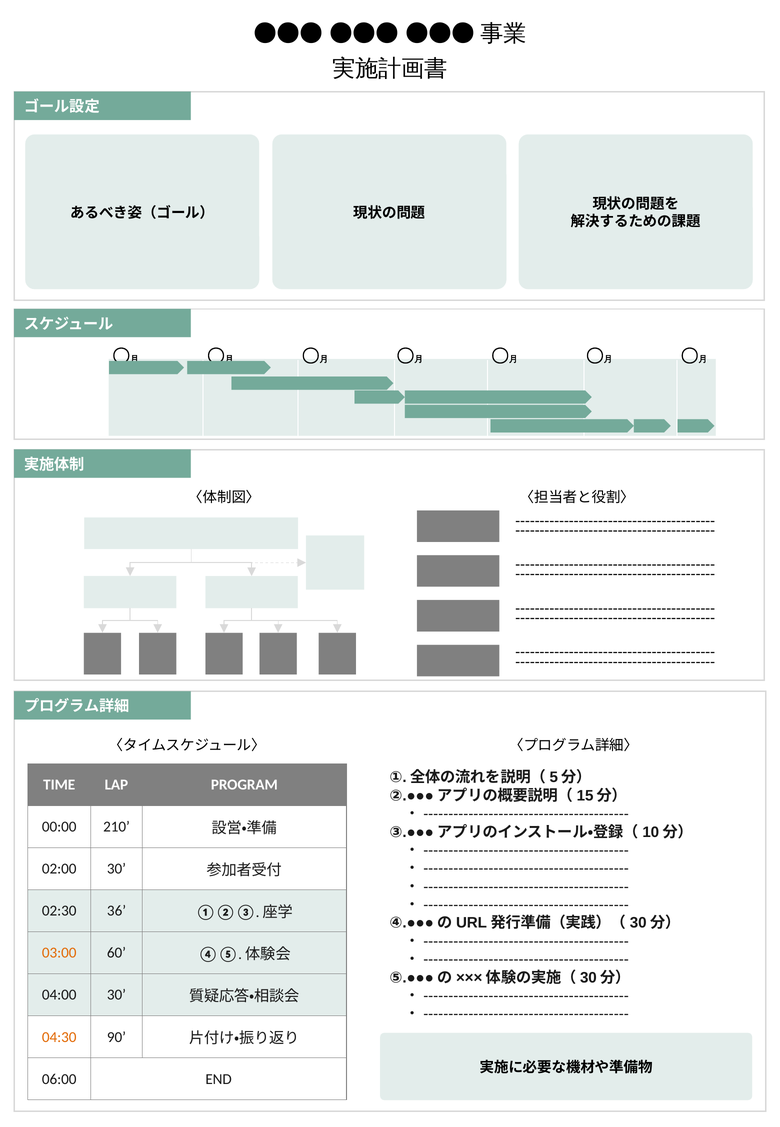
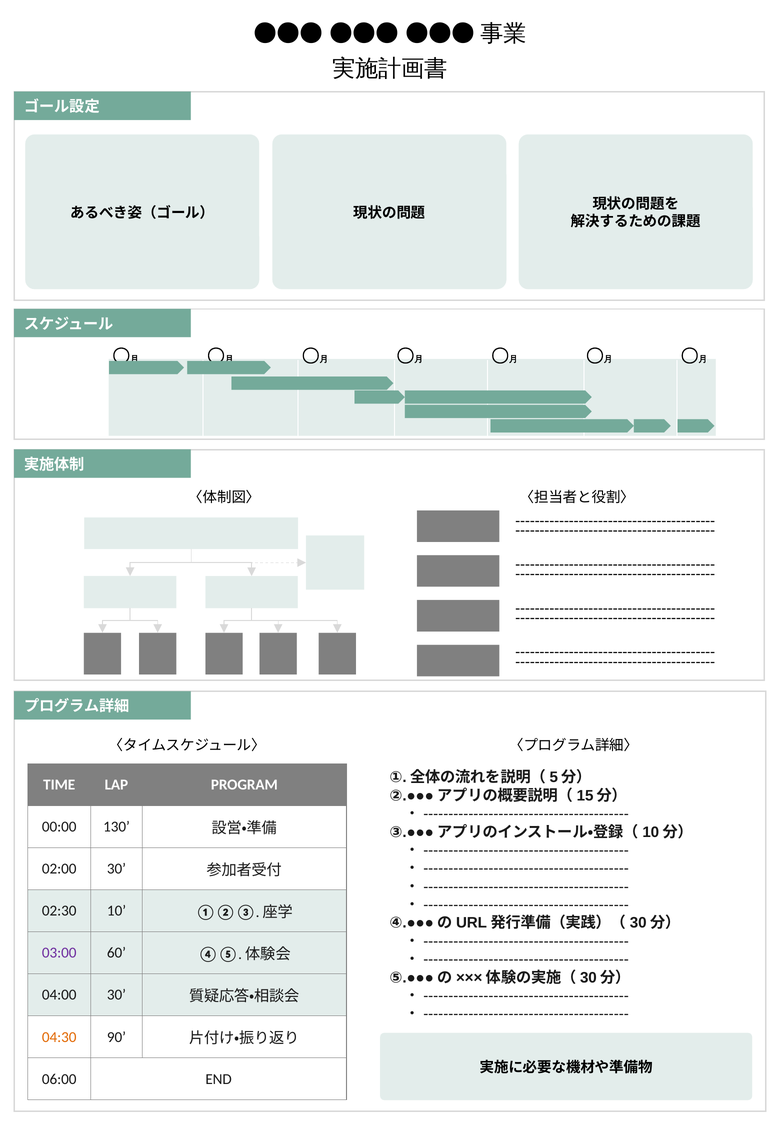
210: 210 -> 130
36: 36 -> 10
03:00 colour: orange -> purple
